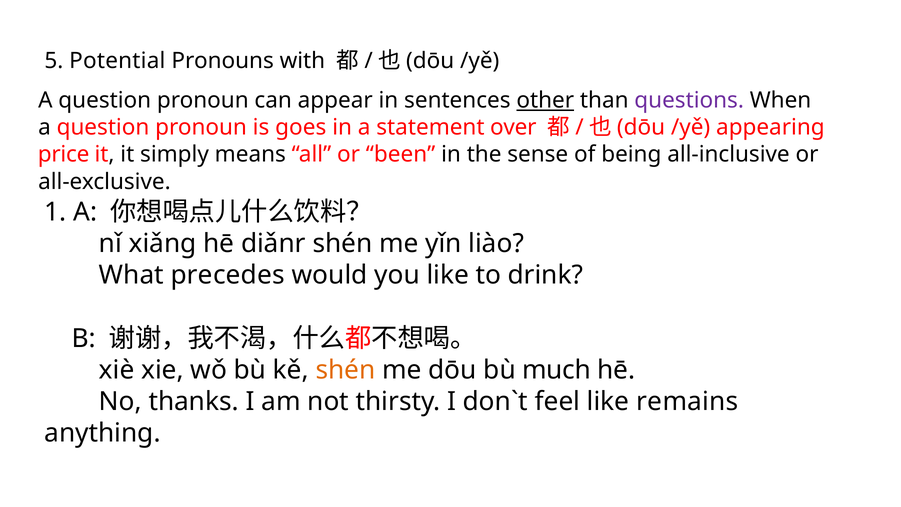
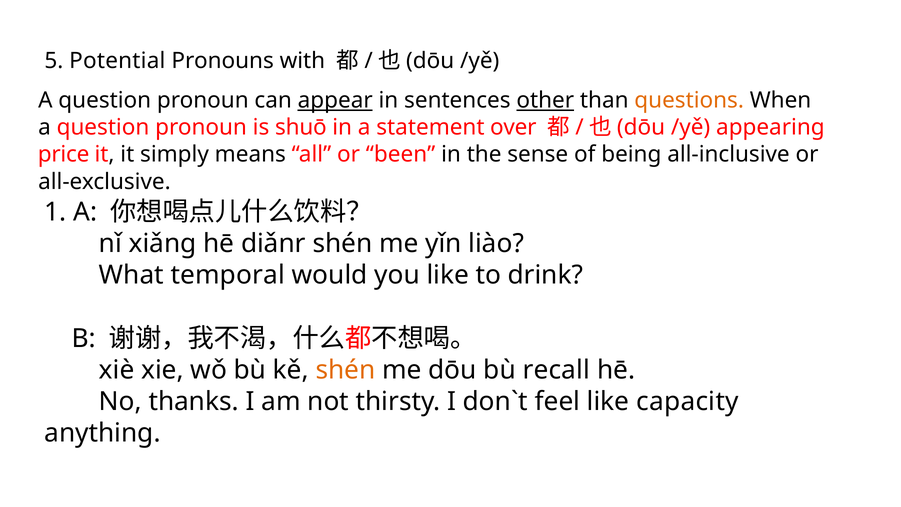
appear underline: none -> present
questions colour: purple -> orange
goes: goes -> shuō
precedes: precedes -> temporal
much: much -> recall
remains: remains -> capacity
